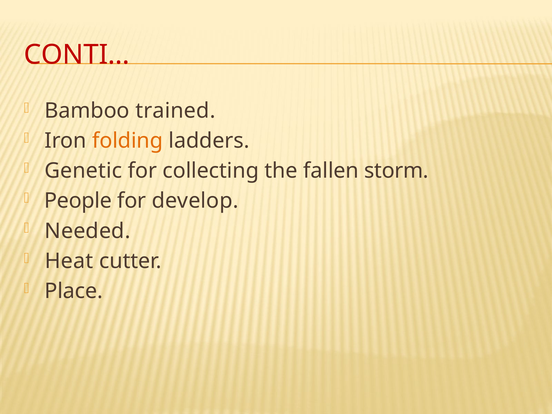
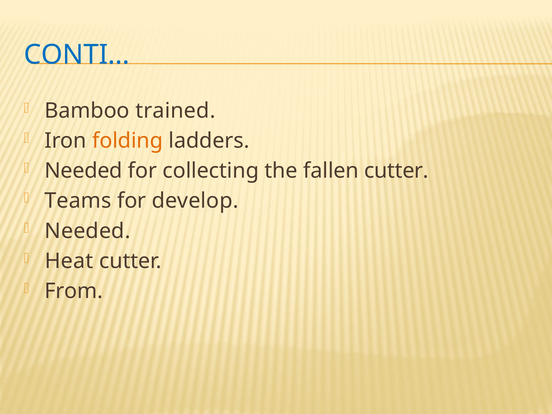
CONTI… colour: red -> blue
Genetic at (83, 171): Genetic -> Needed
fallen storm: storm -> cutter
People: People -> Teams
Place: Place -> From
